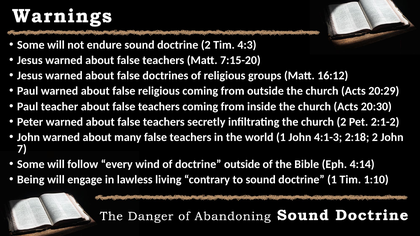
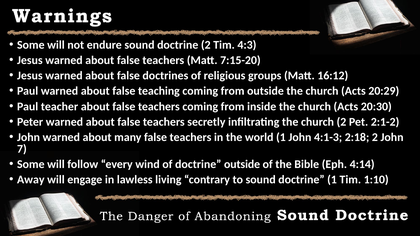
false religious: religious -> teaching
Being: Being -> Away
